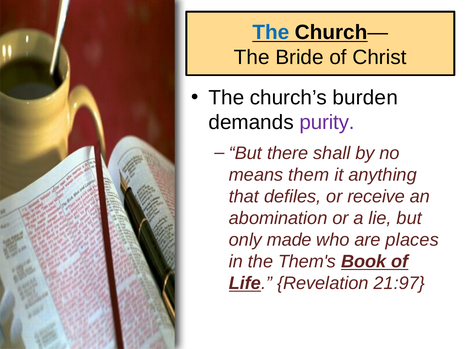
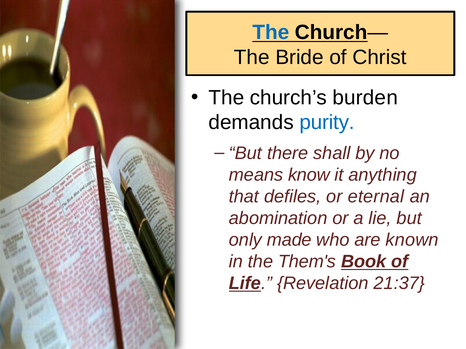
purity colour: purple -> blue
them: them -> know
receive: receive -> eternal
places: places -> known
21:97: 21:97 -> 21:37
